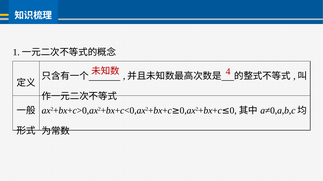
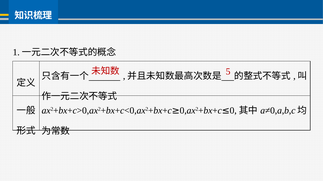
4: 4 -> 5
